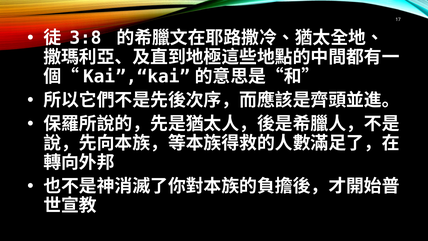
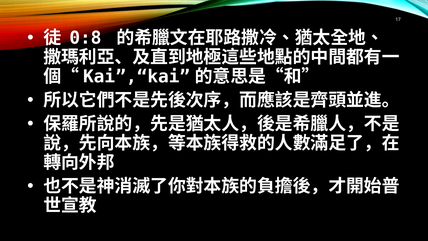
3:8: 3:8 -> 0:8
